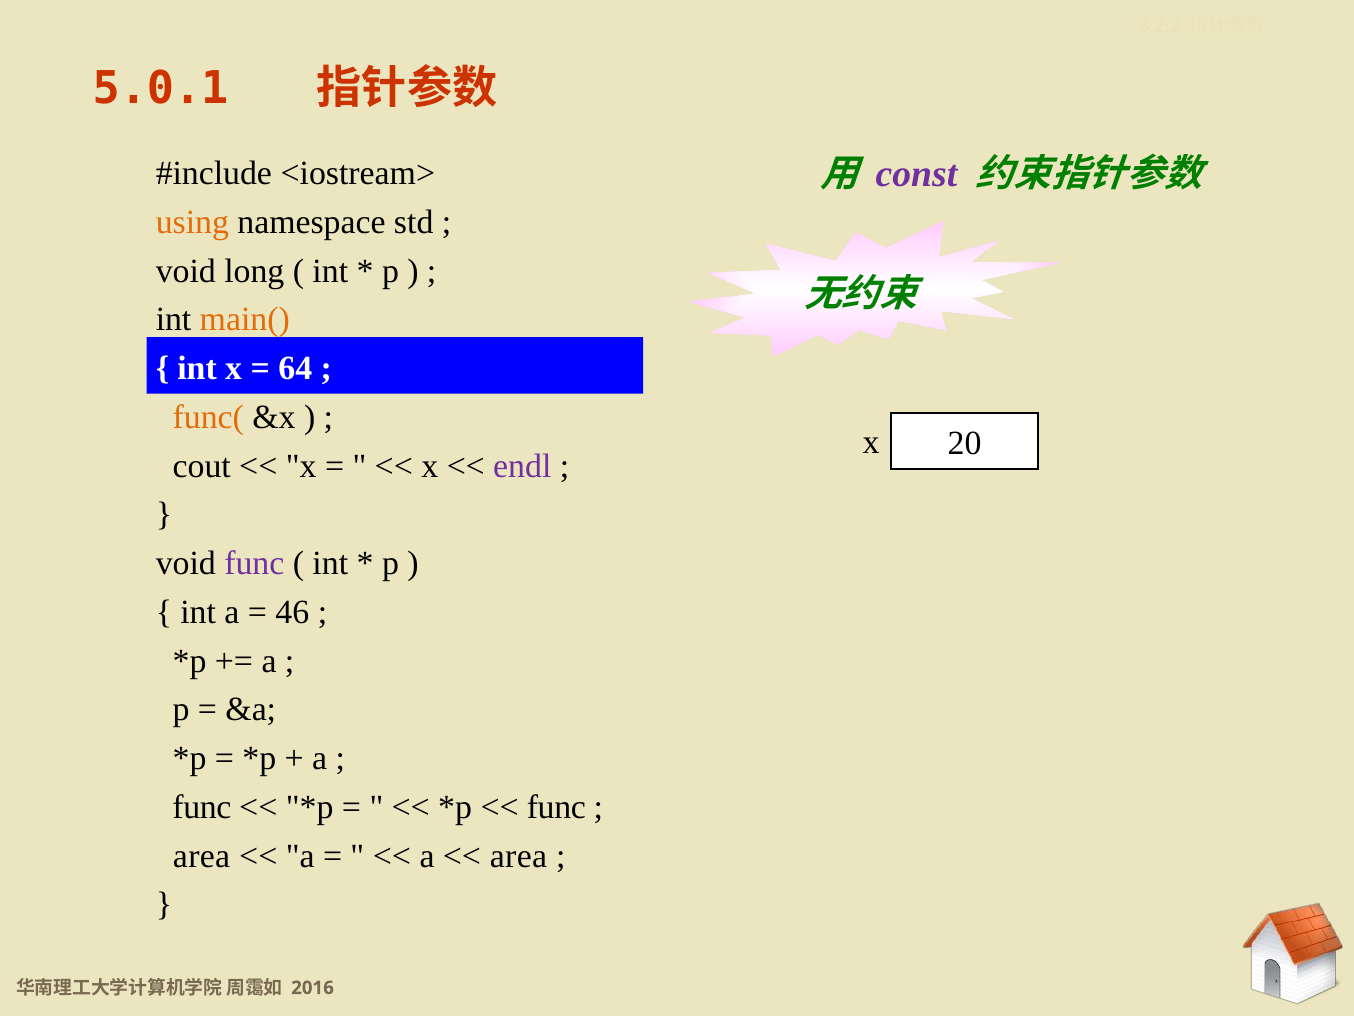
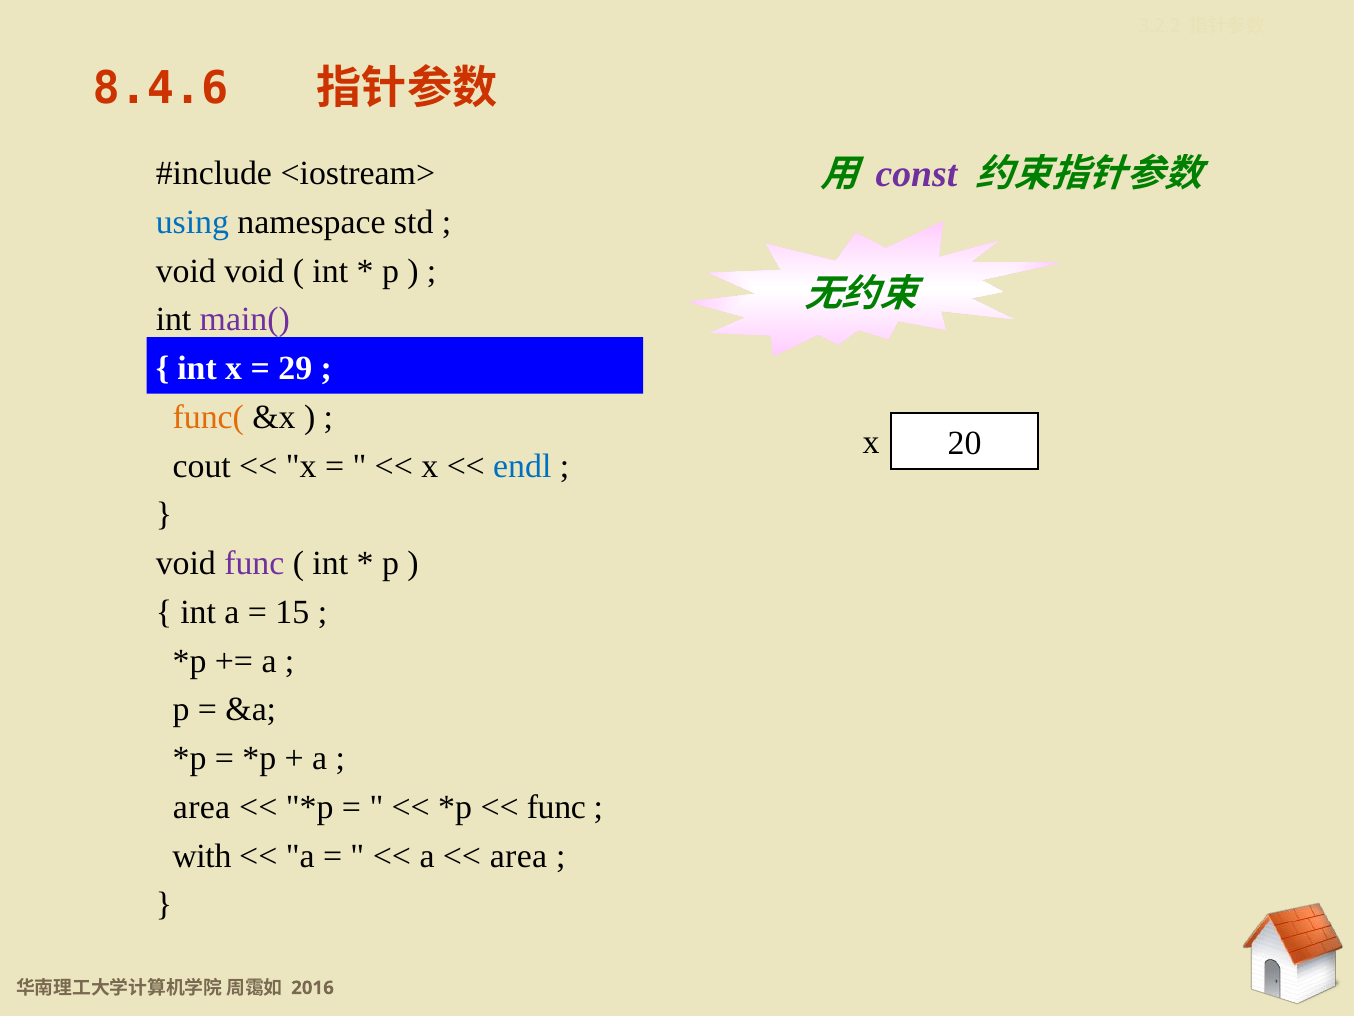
5.0.1: 5.0.1 -> 8.4.6
using colour: orange -> blue
void long: long -> void
main( colour: orange -> purple
64: 64 -> 29
endl colour: purple -> blue
46: 46 -> 15
func at (202, 807): func -> area
area at (202, 855): area -> with
